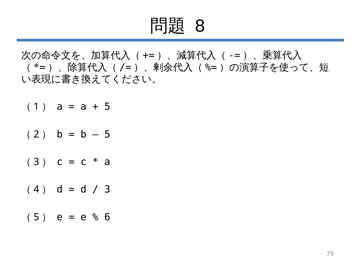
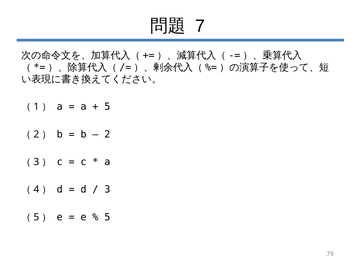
8: 8 -> 7
5 at (107, 134): 5 -> 2
6 at (107, 217): 6 -> 5
